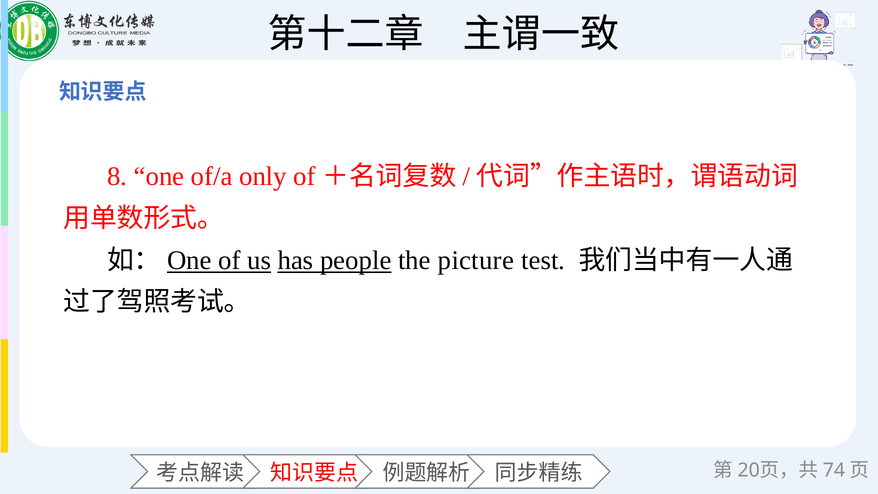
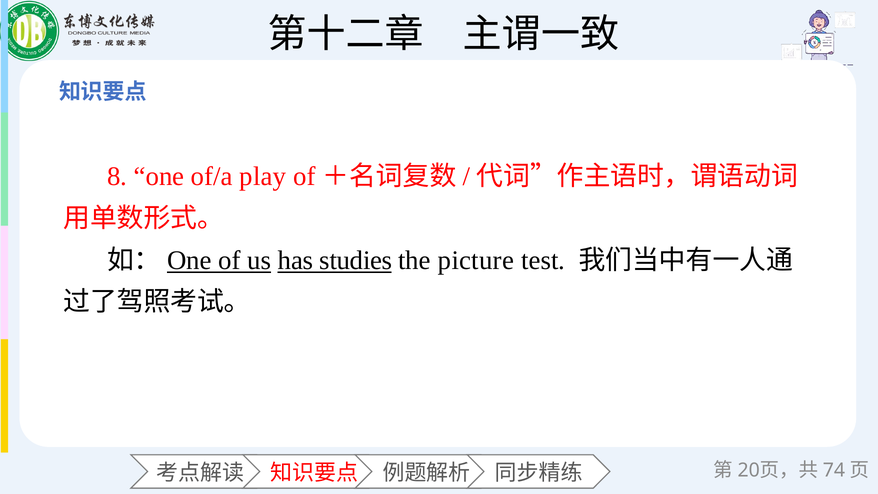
only: only -> play
people: people -> studies
